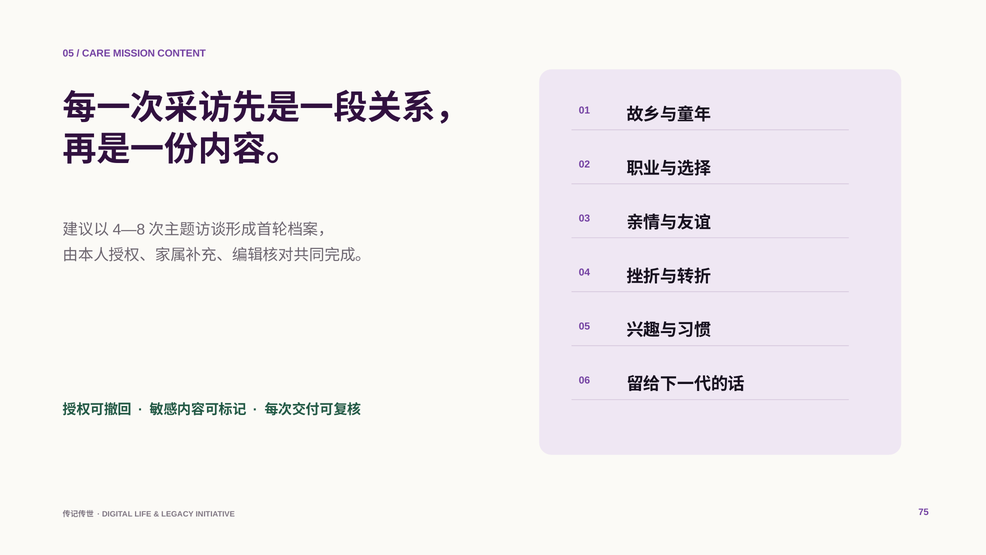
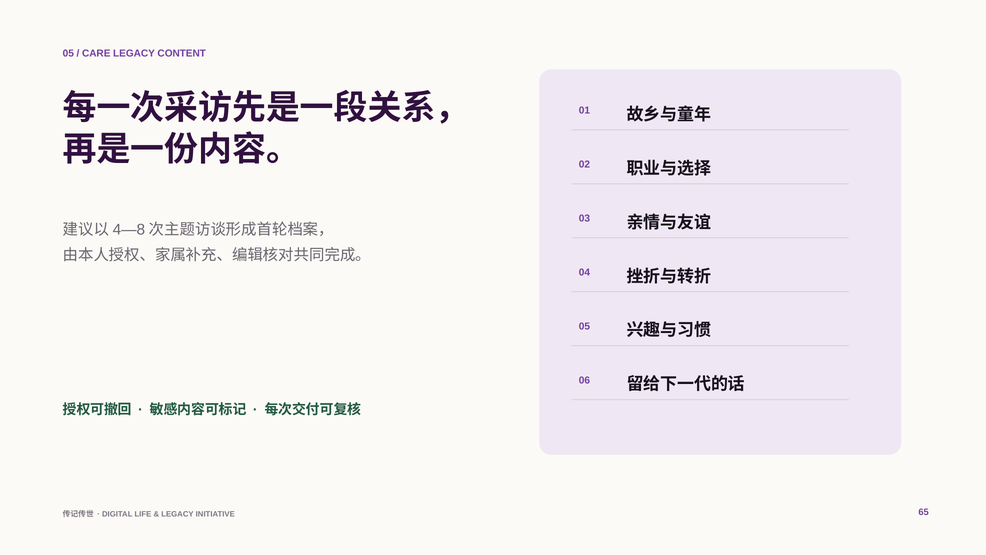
CARE MISSION: MISSION -> LEGACY
75: 75 -> 65
